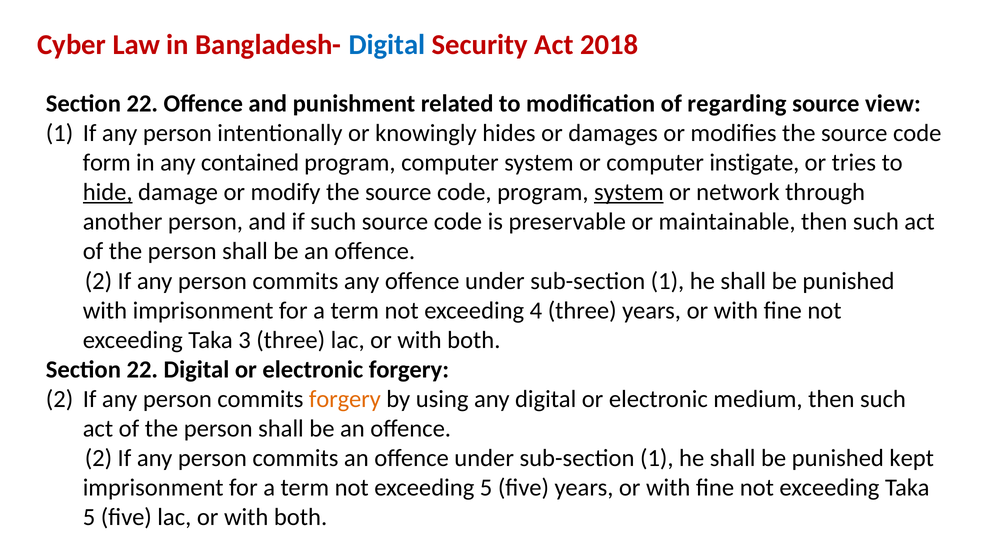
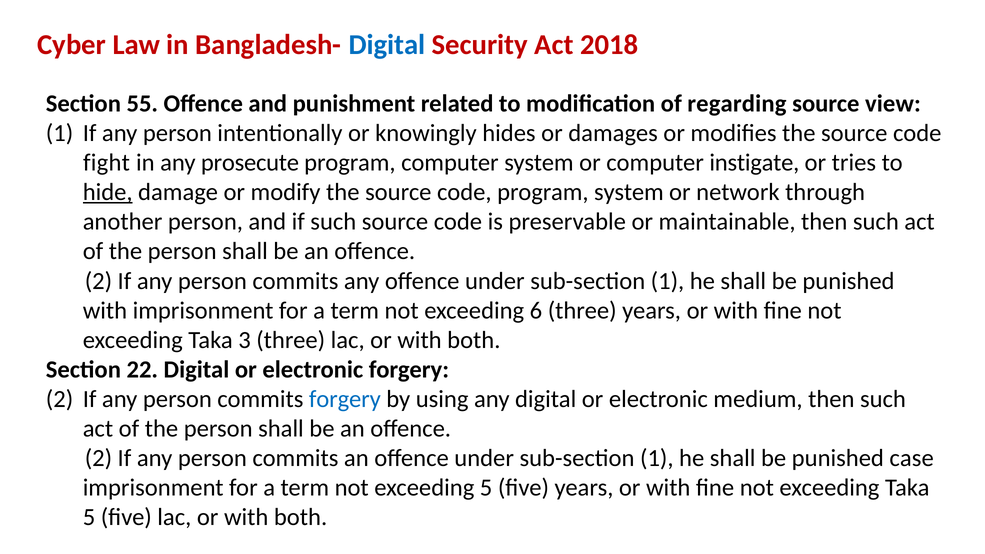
22 at (142, 104): 22 -> 55
form: form -> fight
contained: contained -> prosecute
system at (629, 192) underline: present -> none
4: 4 -> 6
forgery at (345, 399) colour: orange -> blue
kept: kept -> case
